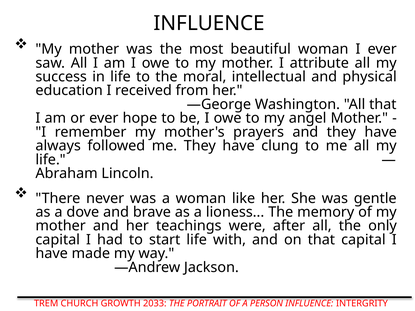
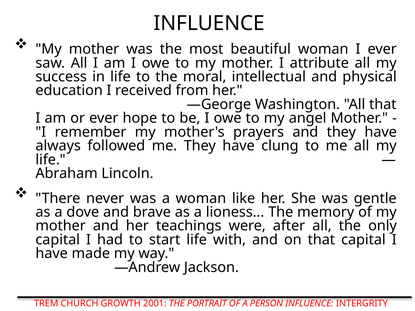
2033: 2033 -> 2001
